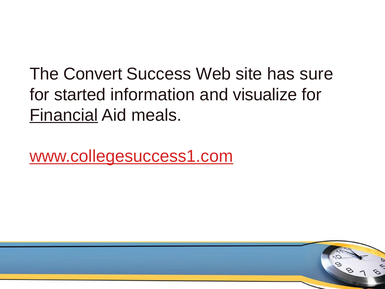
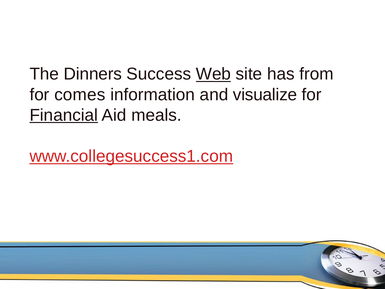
Convert: Convert -> Dinners
Web underline: none -> present
sure: sure -> from
started: started -> comes
